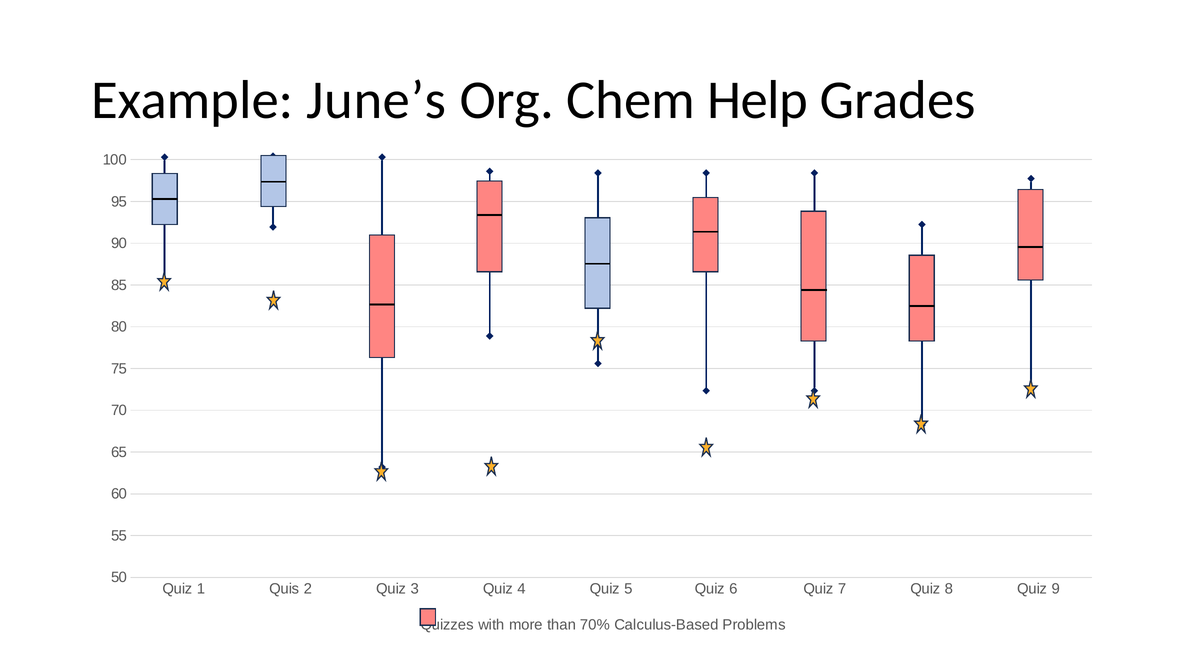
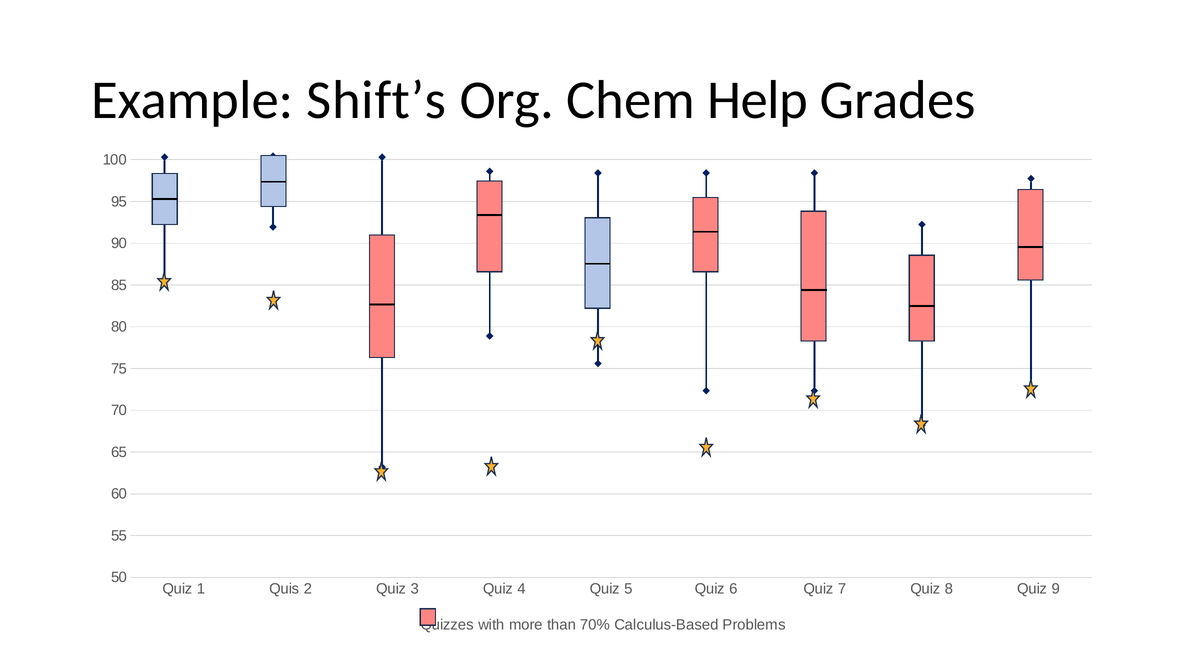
June’s: June’s -> Shift’s
